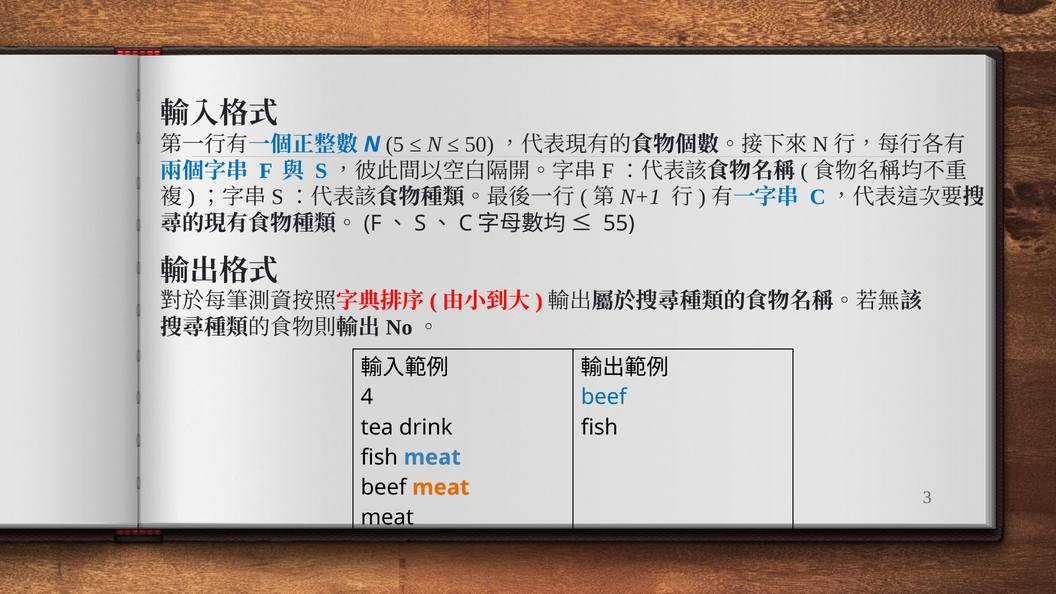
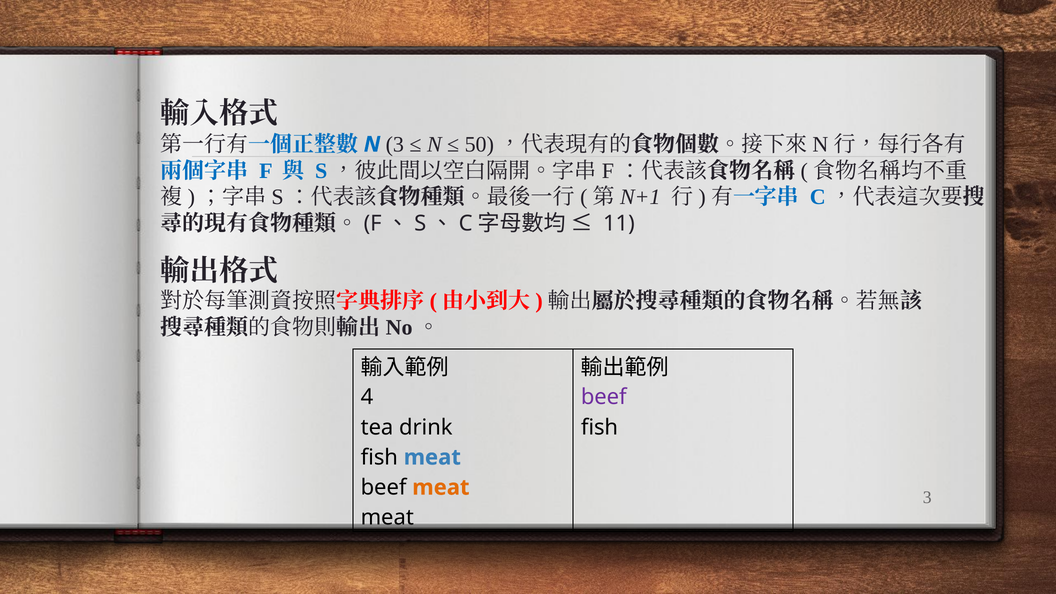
N 5: 5 -> 3
55: 55 -> 11
beef at (604, 397) colour: blue -> purple
